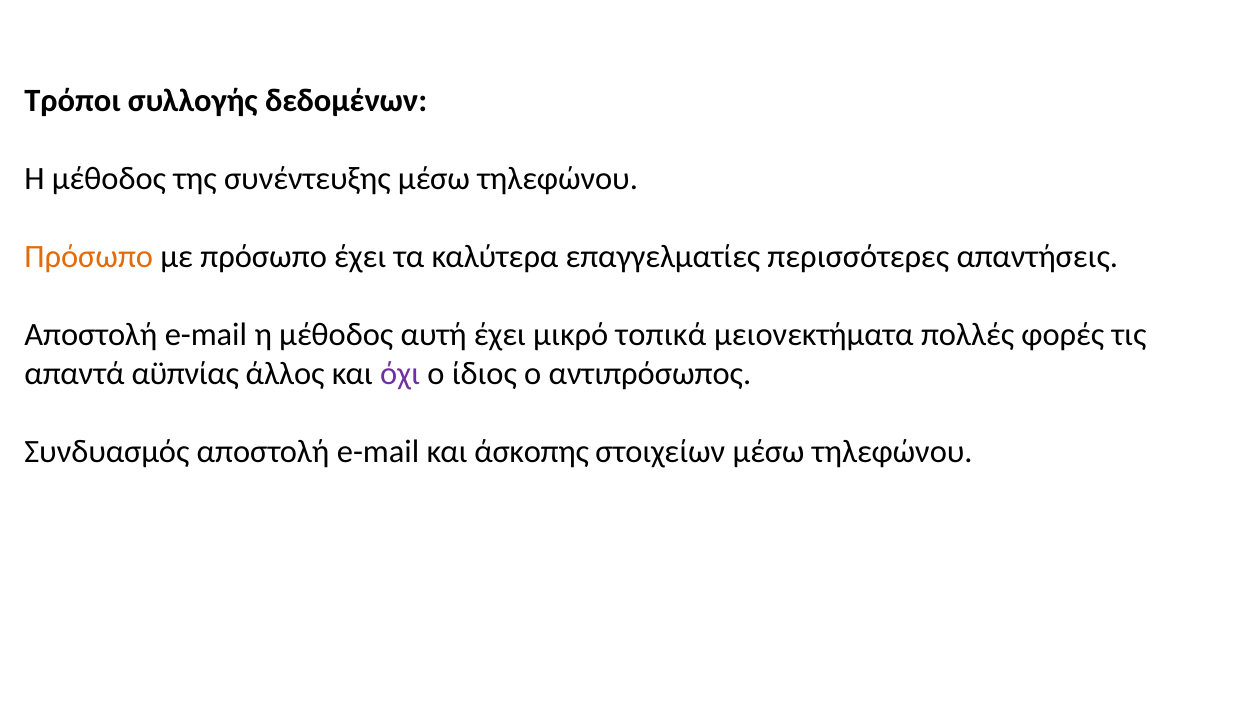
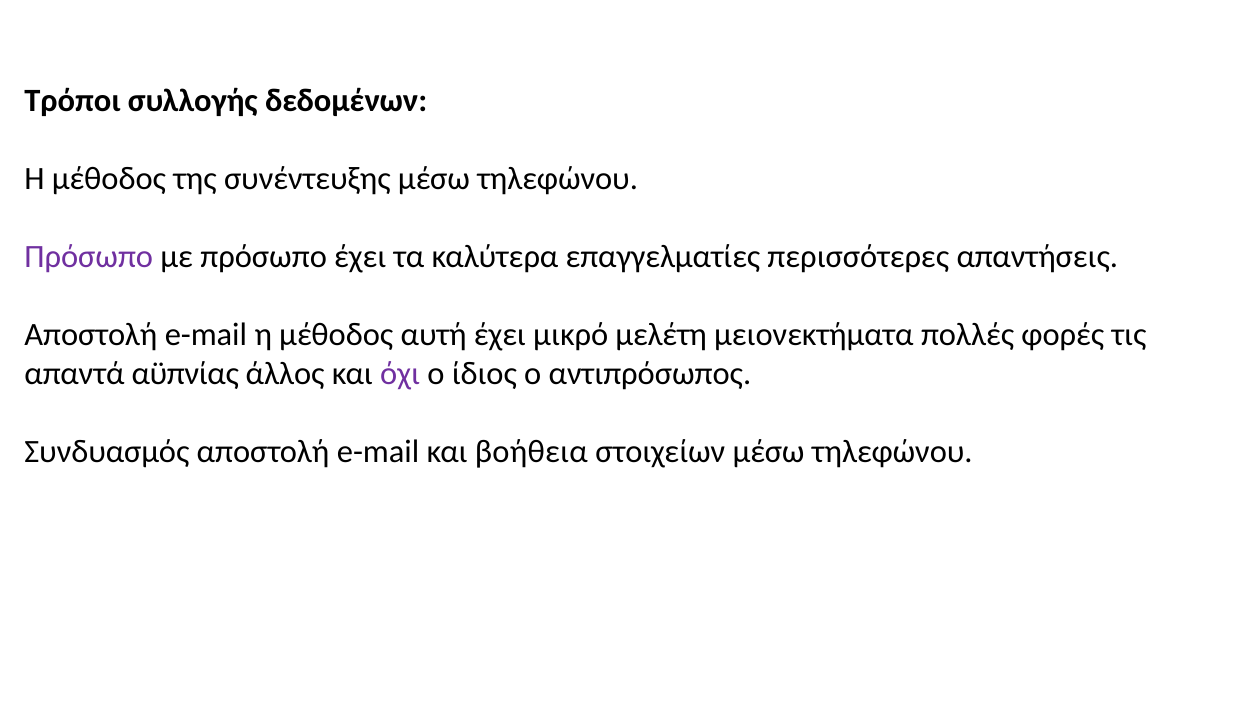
Πρόσωπο at (89, 257) colour: orange -> purple
τοπικά: τοπικά -> μελέτη
άσκοπης: άσκοπης -> βοήθεια
